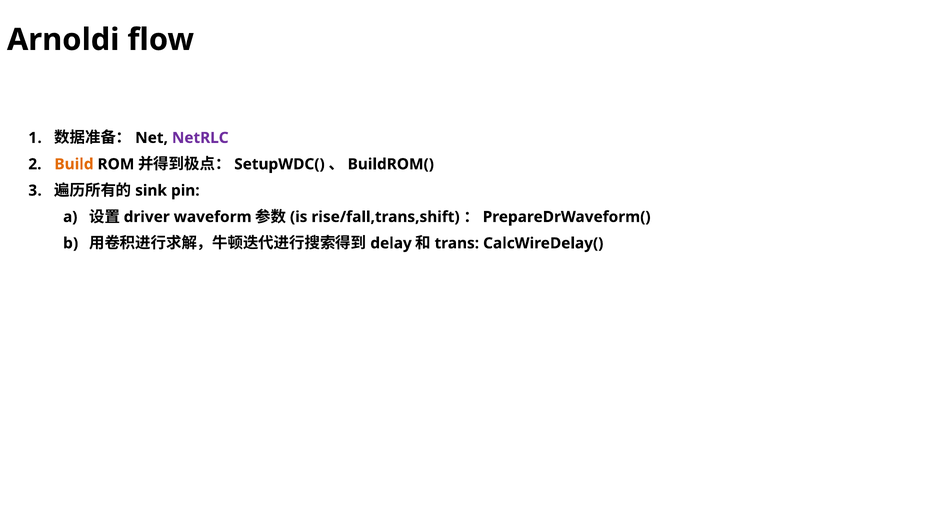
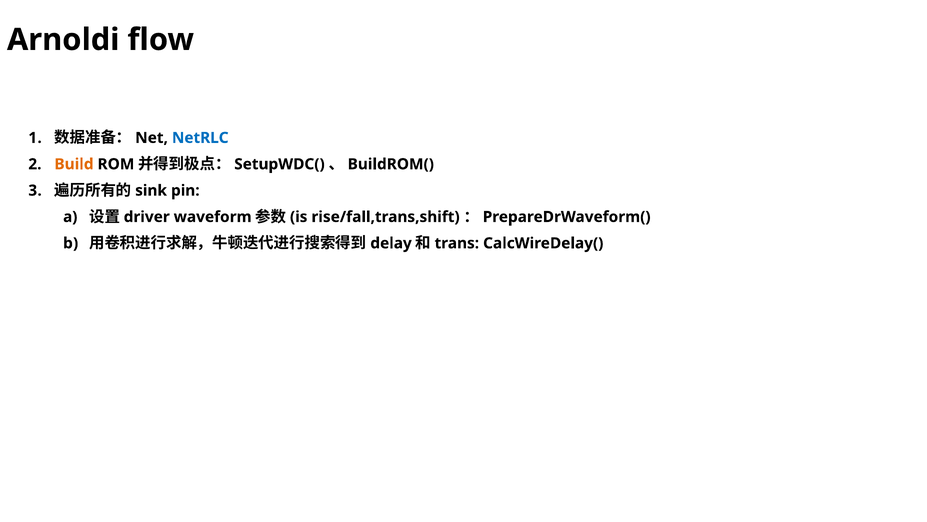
NetRLC colour: purple -> blue
